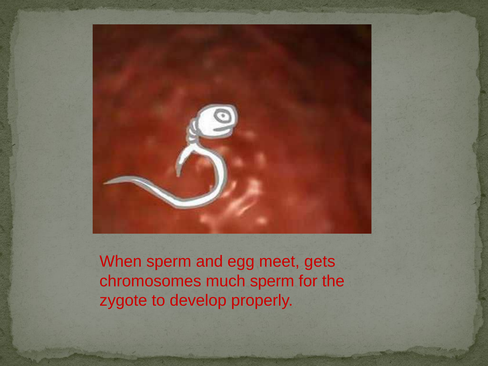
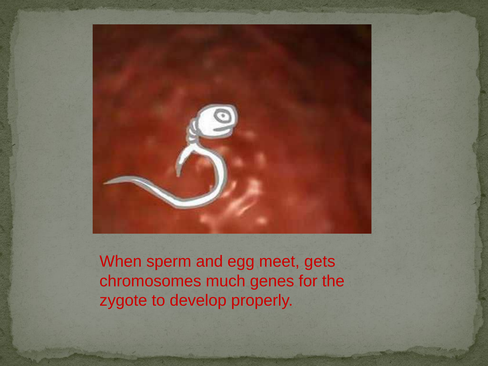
much sperm: sperm -> genes
